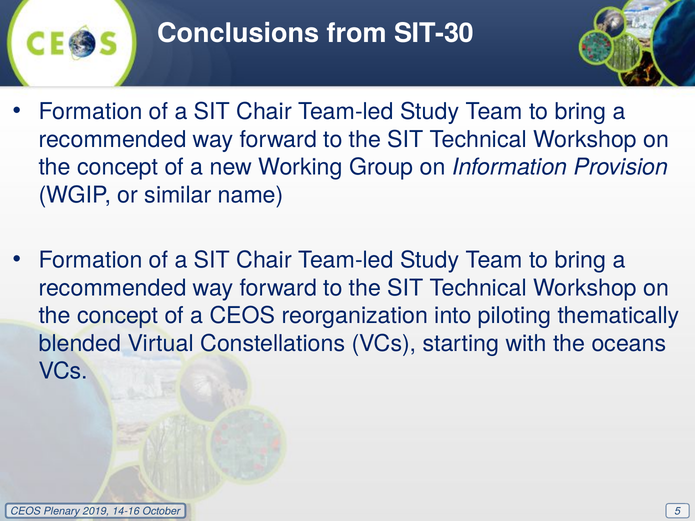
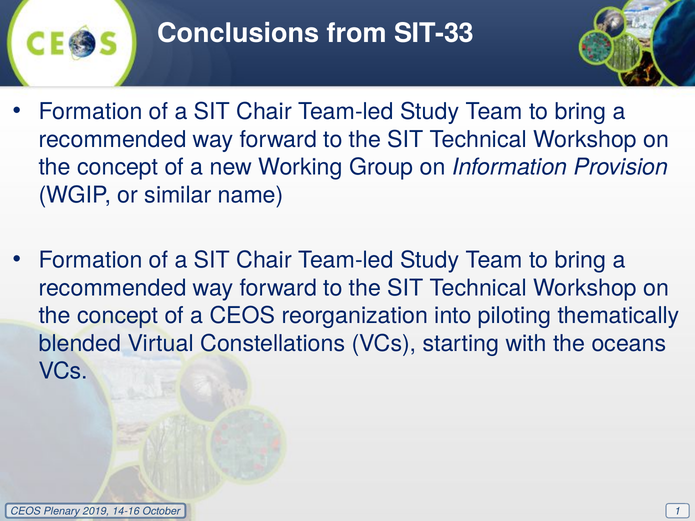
SIT-30: SIT-30 -> SIT-33
5: 5 -> 1
